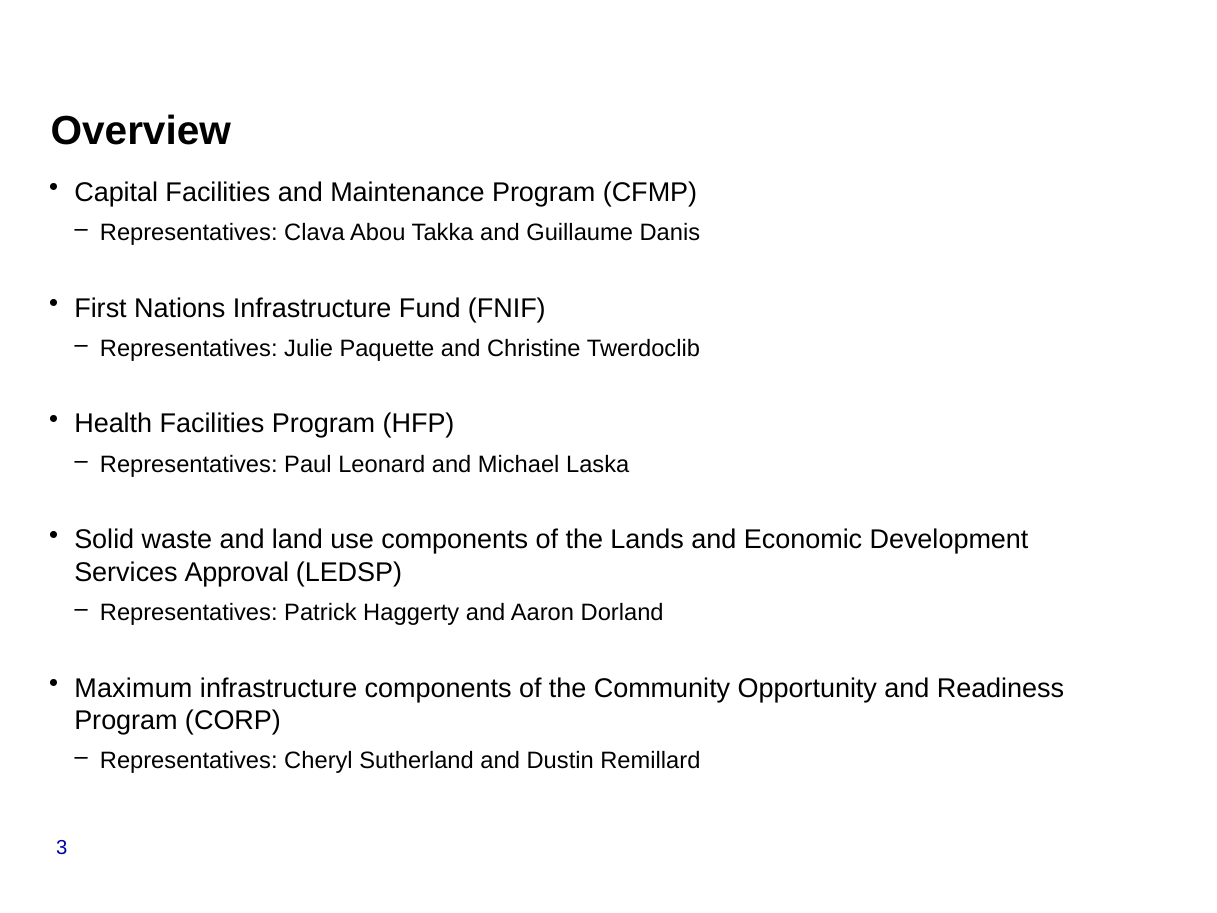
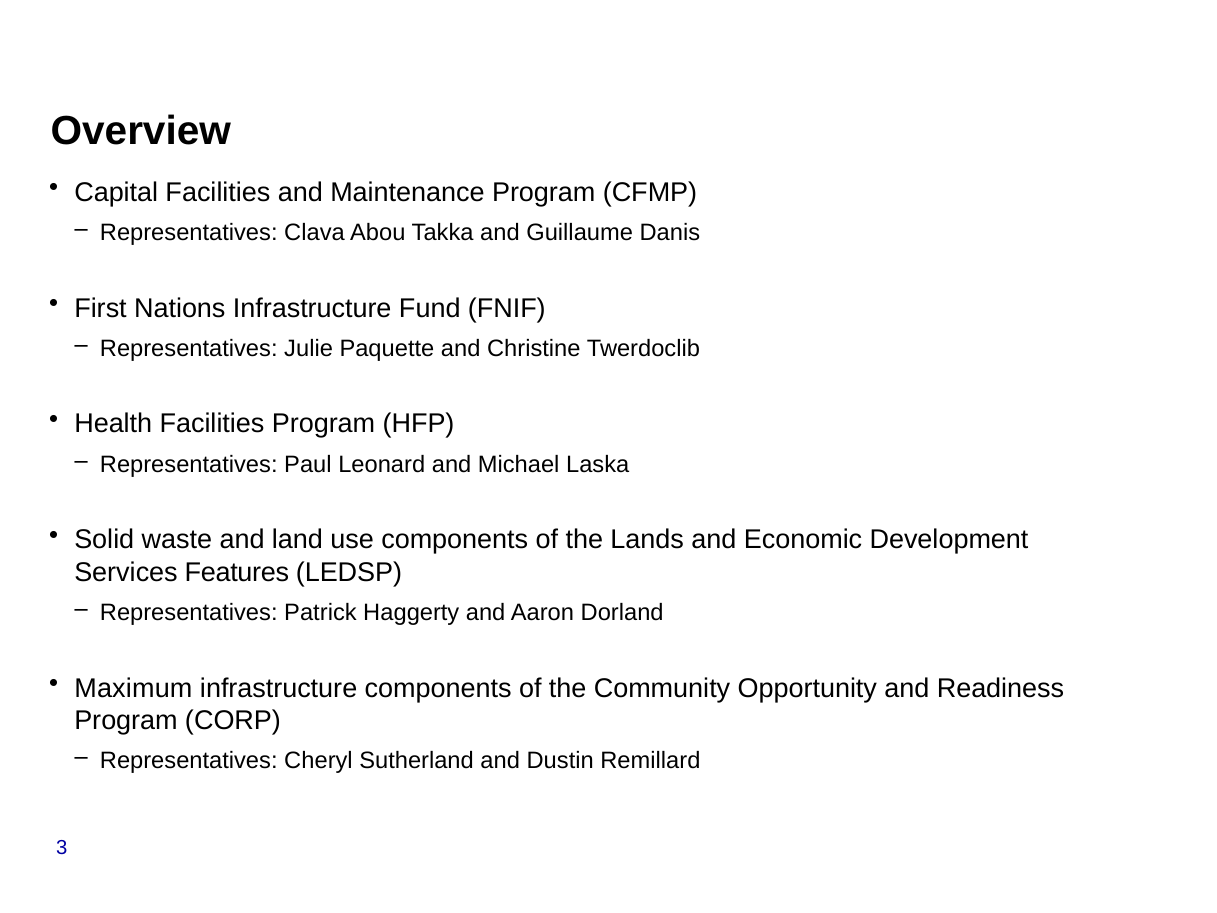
Approval: Approval -> Features
